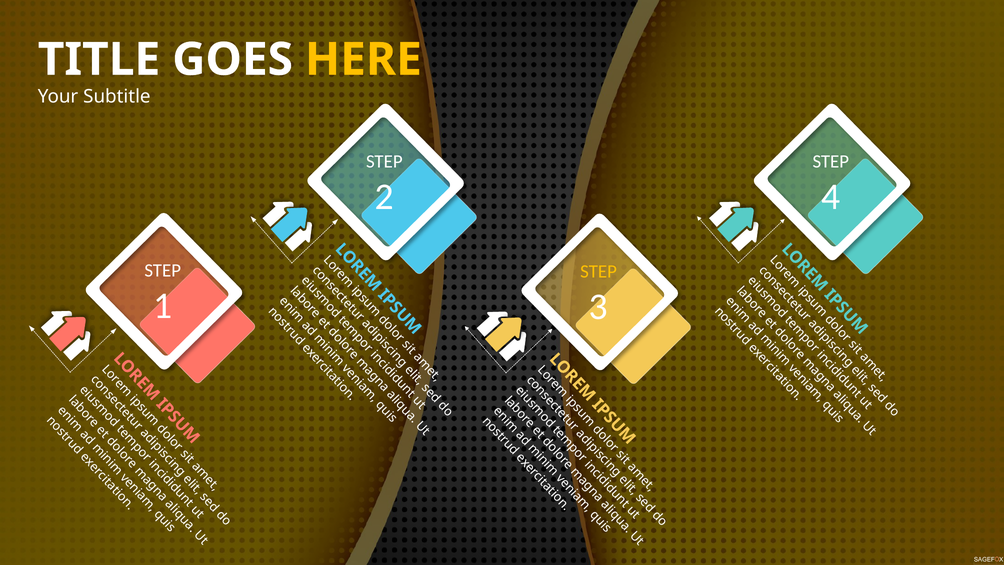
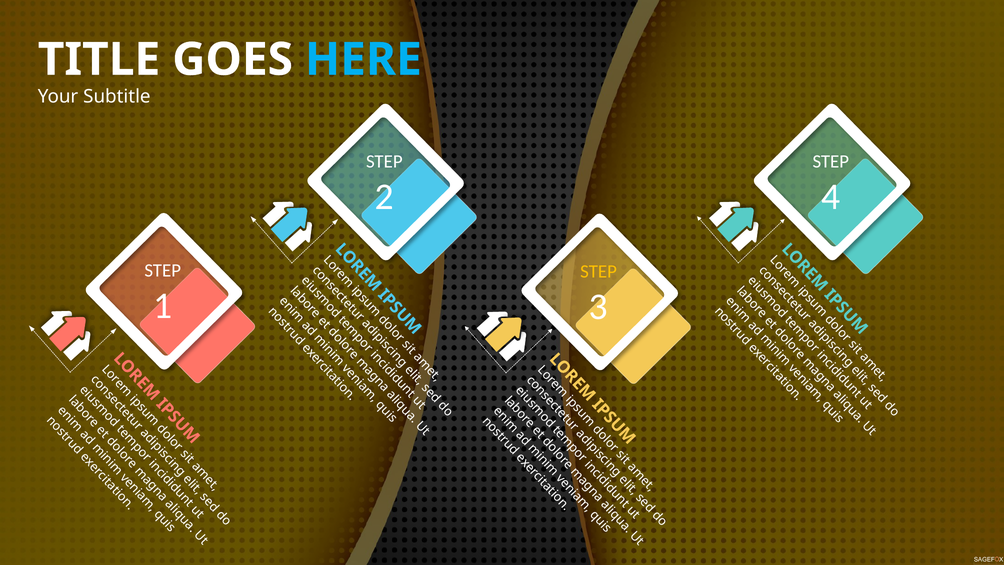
HERE colour: yellow -> light blue
